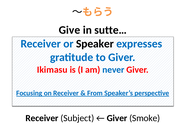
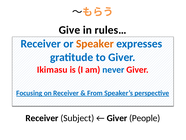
sutte…: sutte… -> rules…
Speaker colour: black -> orange
Smoke: Smoke -> People
